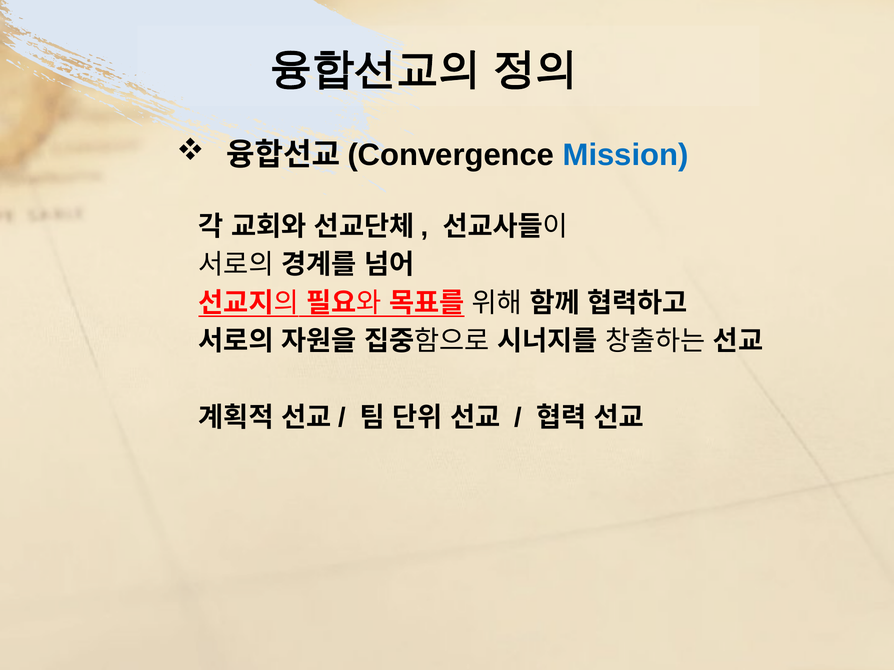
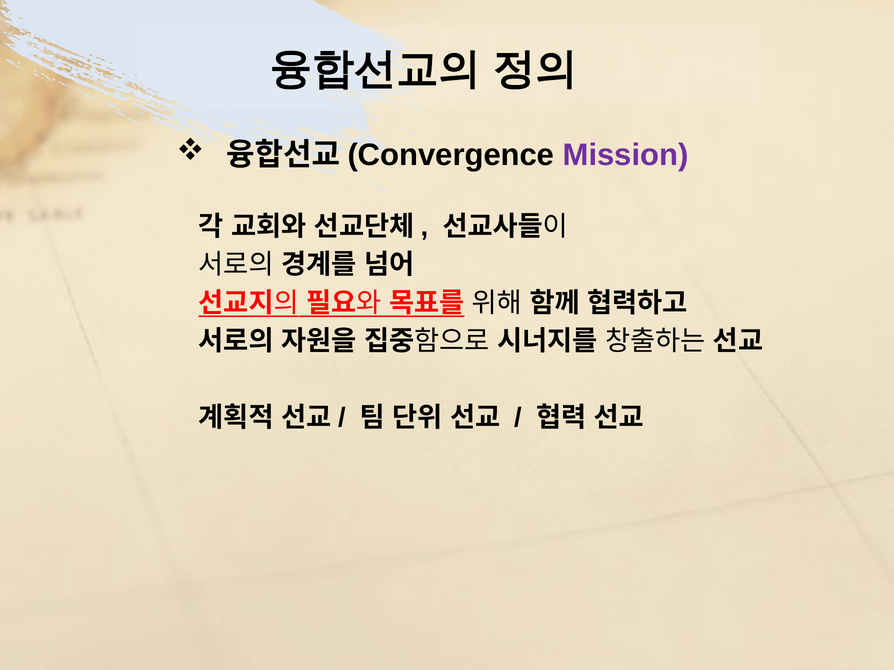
Mission colour: blue -> purple
